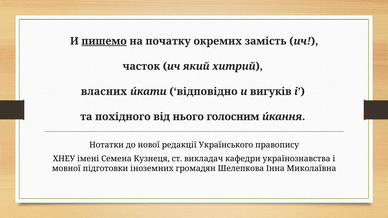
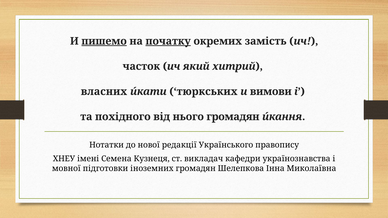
початку underline: none -> present
відповідно: відповідно -> тюркських
вигуків: вигуків -> вимови
нього голосним: голосним -> громадян
